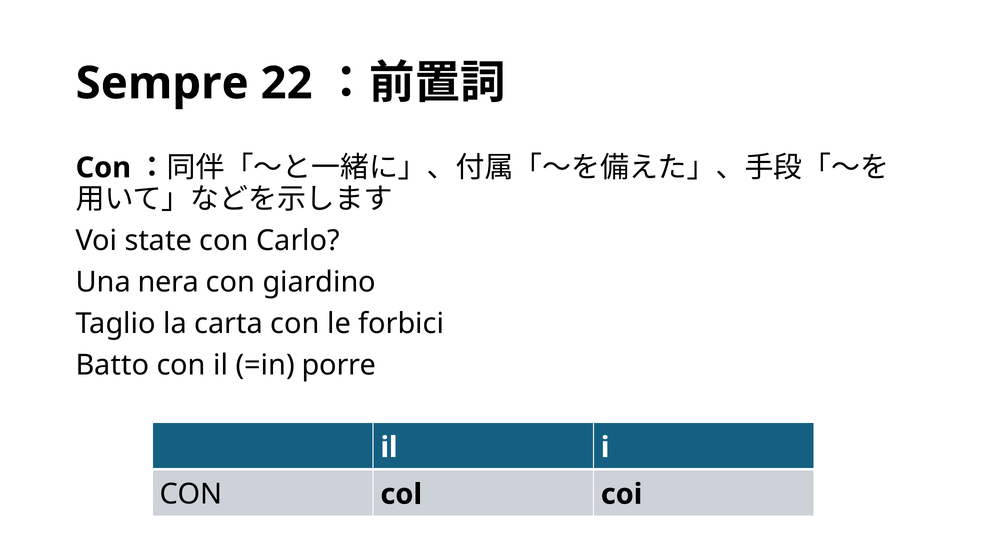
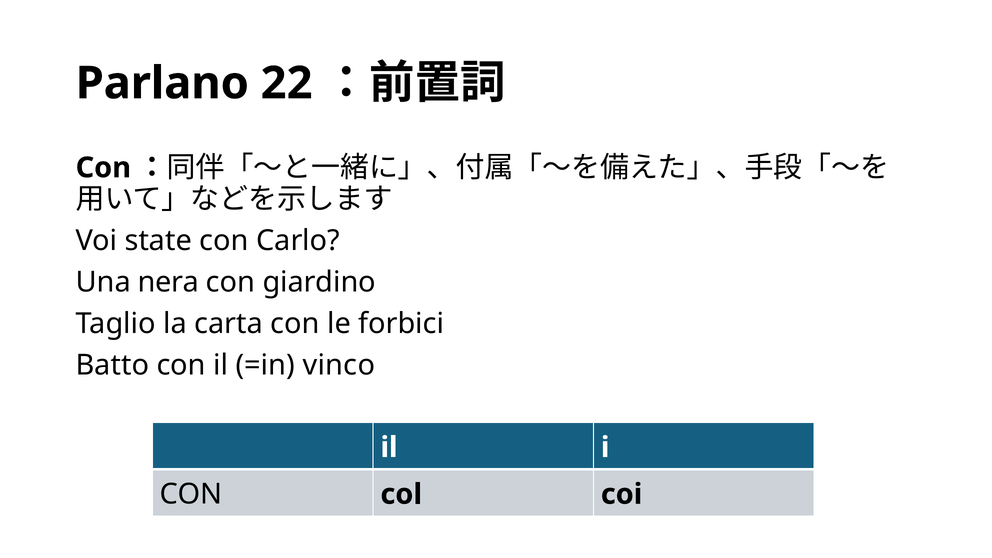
Sempre: Sempre -> Parlano
porre: porre -> vinco
